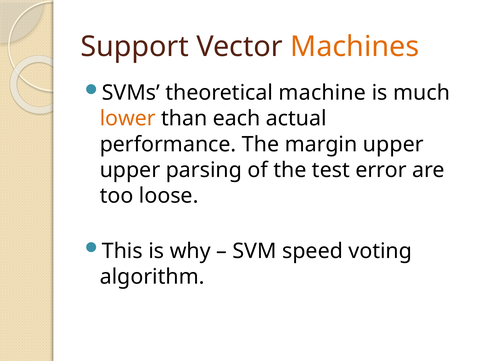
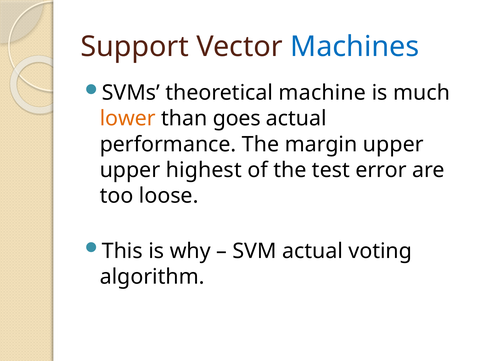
Machines colour: orange -> blue
each: each -> goes
parsing: parsing -> highest
SVM speed: speed -> actual
